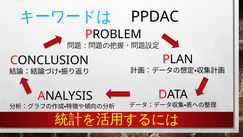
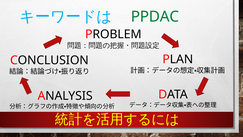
PPDAC colour: black -> green
